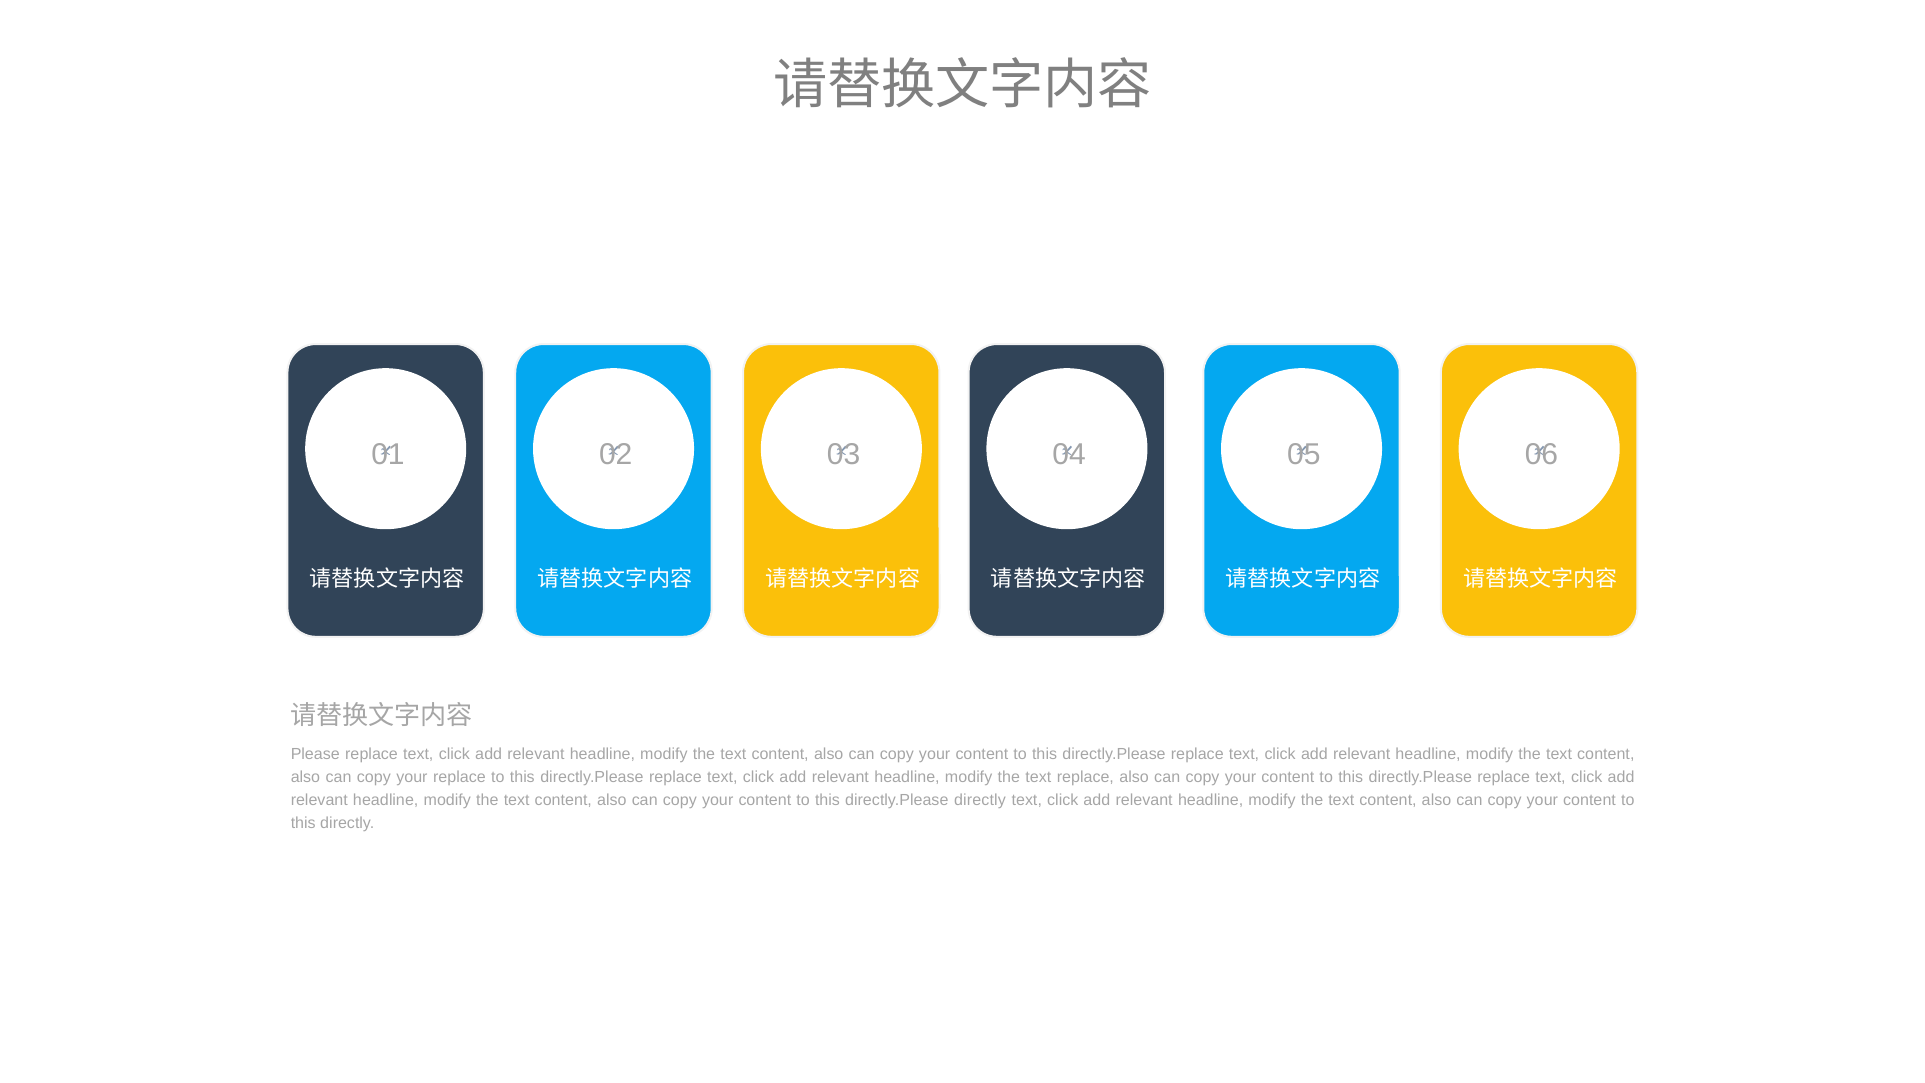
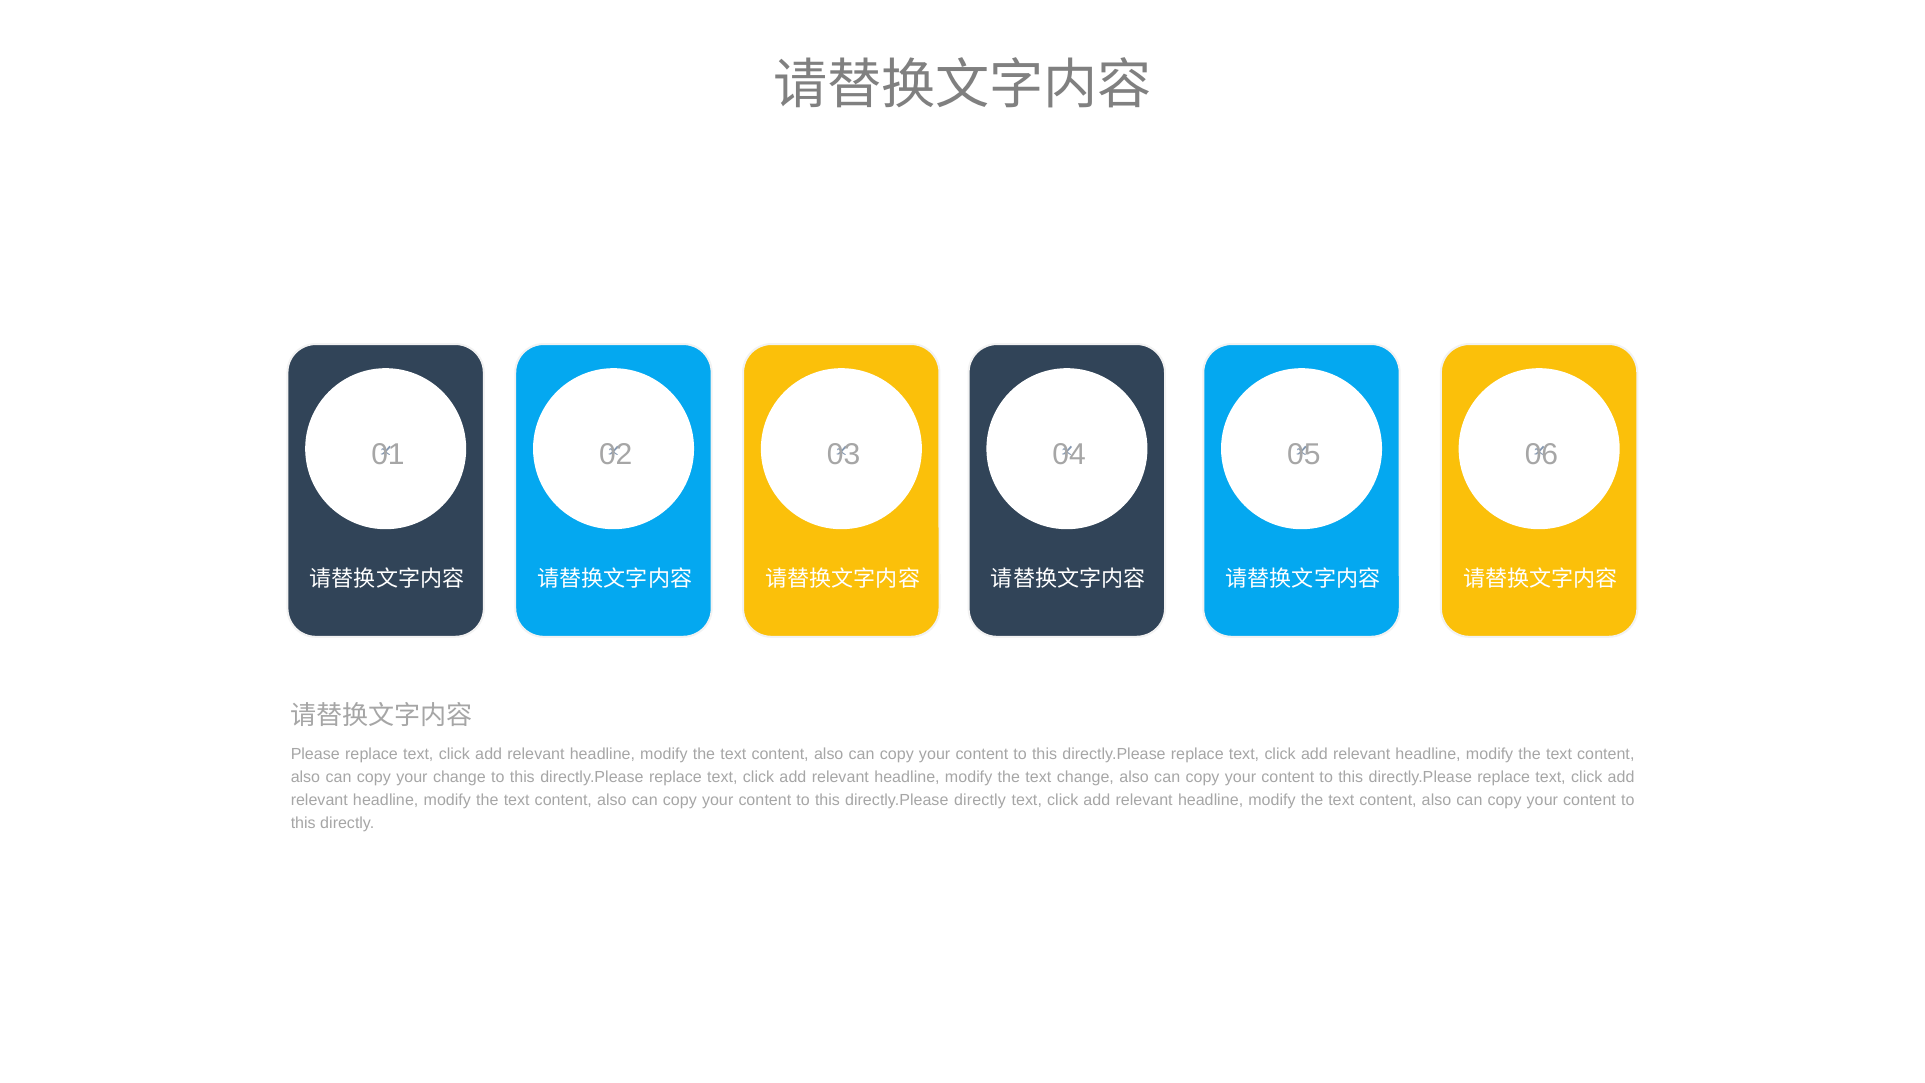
your replace: replace -> change
text replace: replace -> change
